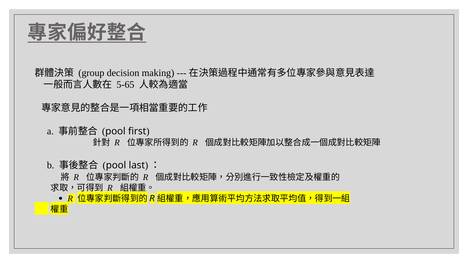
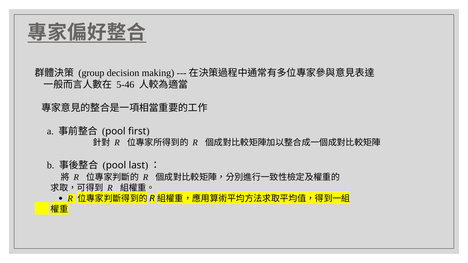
5-65: 5-65 -> 5-46
